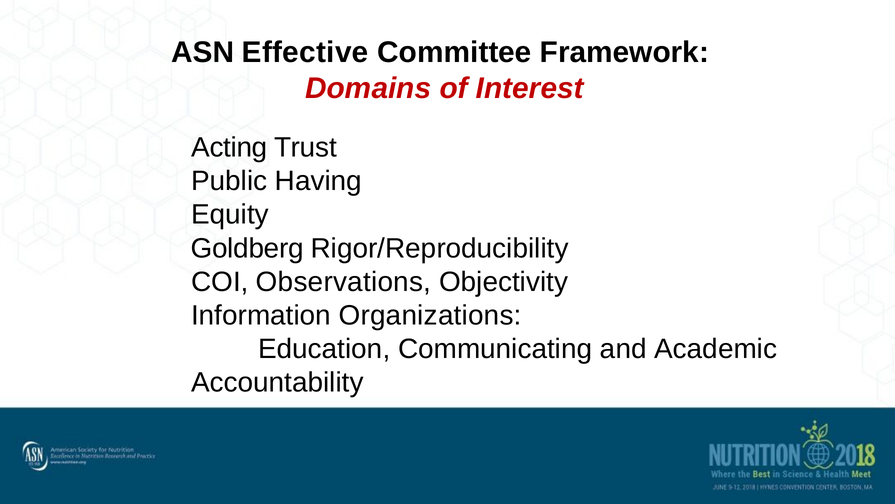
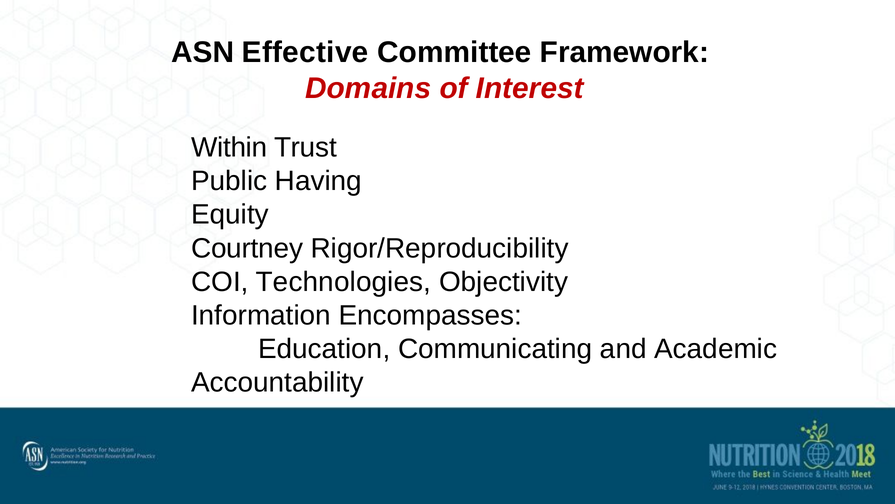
Acting: Acting -> Within
Goldberg: Goldberg -> Courtney
Observations: Observations -> Technologies
Organizations: Organizations -> Encompasses
